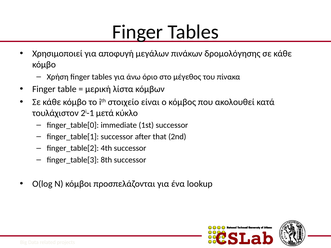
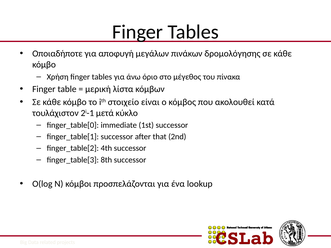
Χρησιμοποιεί: Χρησιμοποιεί -> Οποιαδήποτε
